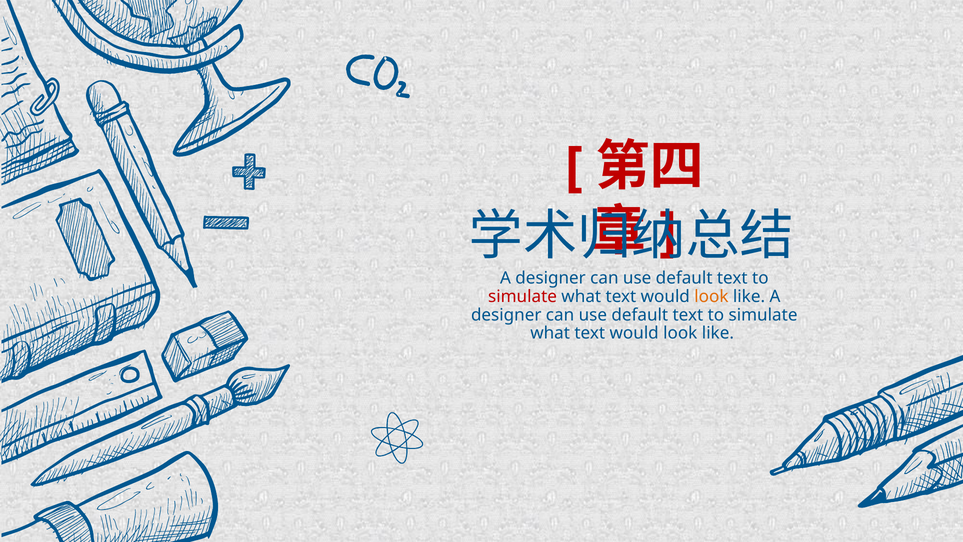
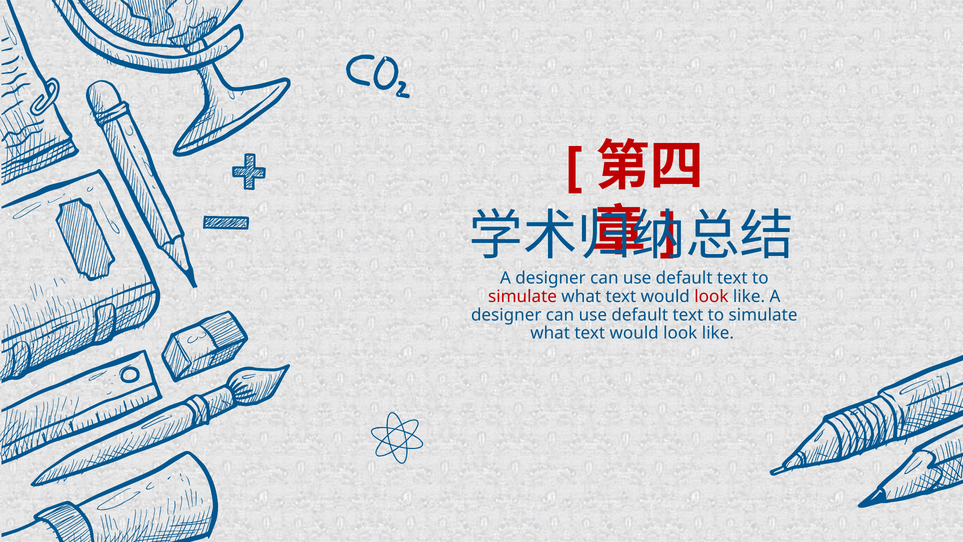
look at (711, 296) colour: orange -> red
